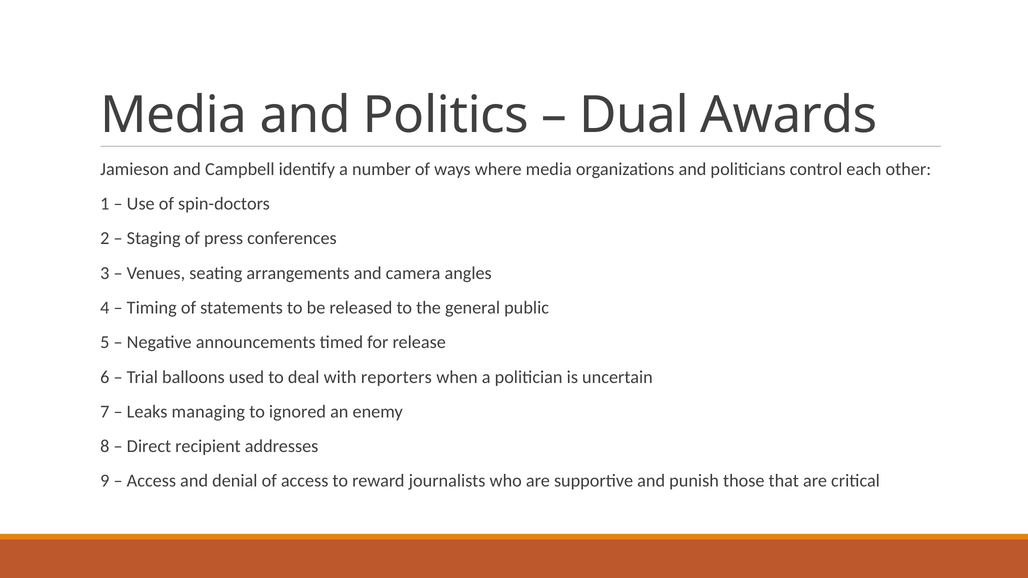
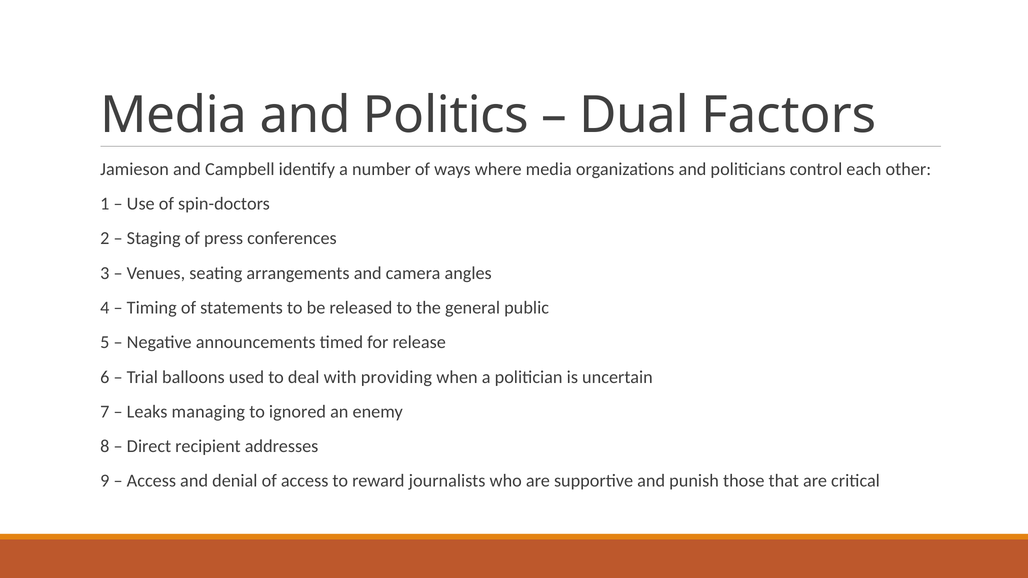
Awards: Awards -> Factors
reporters: reporters -> providing
